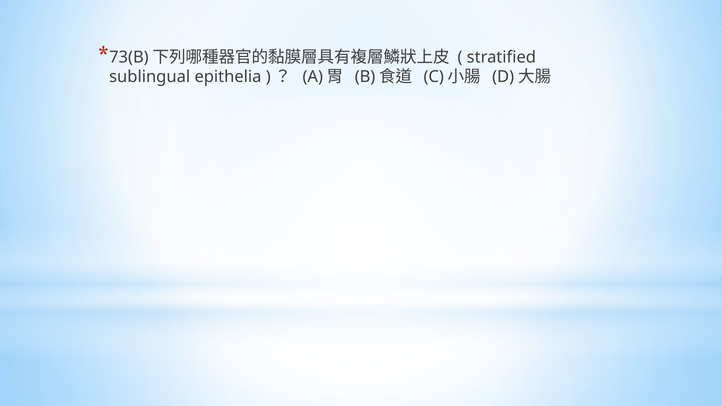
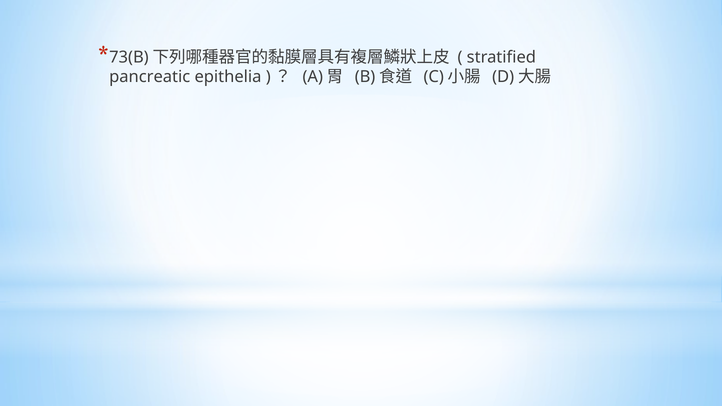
sublingual: sublingual -> pancreatic
